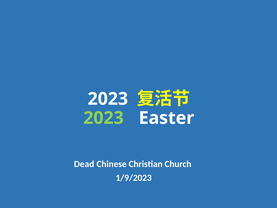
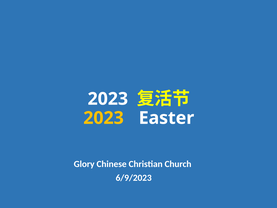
2023 at (104, 118) colour: light green -> yellow
Dead: Dead -> Glory
1/9/2023: 1/9/2023 -> 6/9/2023
